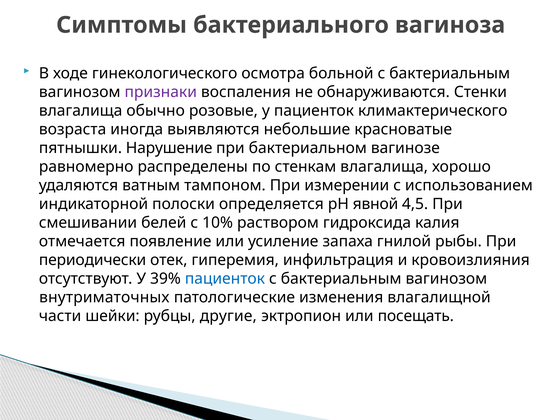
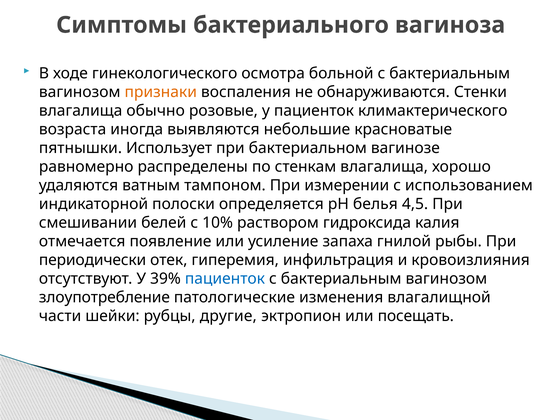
признаки colour: purple -> orange
Нарушение: Нарушение -> Использует
явной: явной -> белья
внутриматочных: внутриматочных -> злоупотребление
